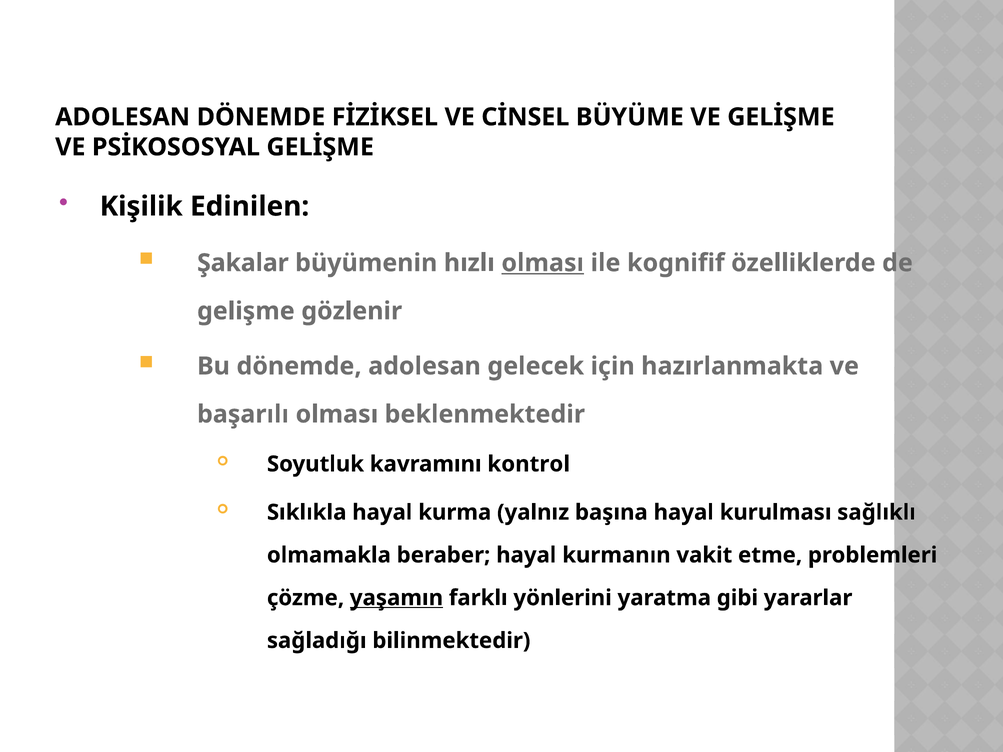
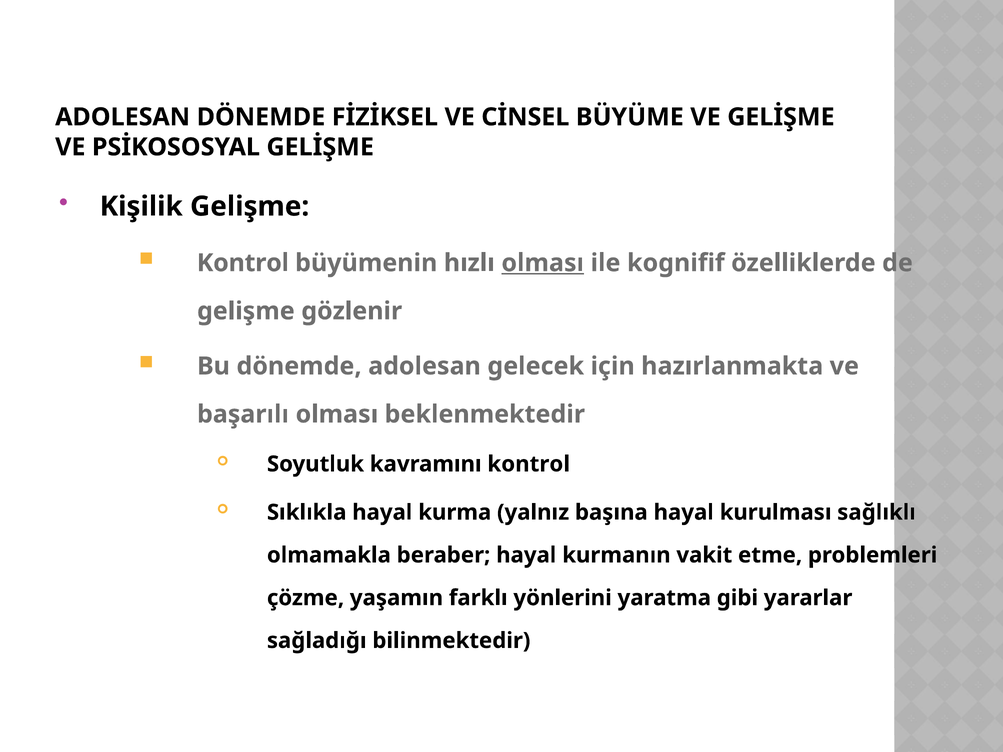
Kişilik Edinilen: Edinilen -> Gelişme
Şakalar at (243, 263): Şakalar -> Kontrol
yaşamın underline: present -> none
